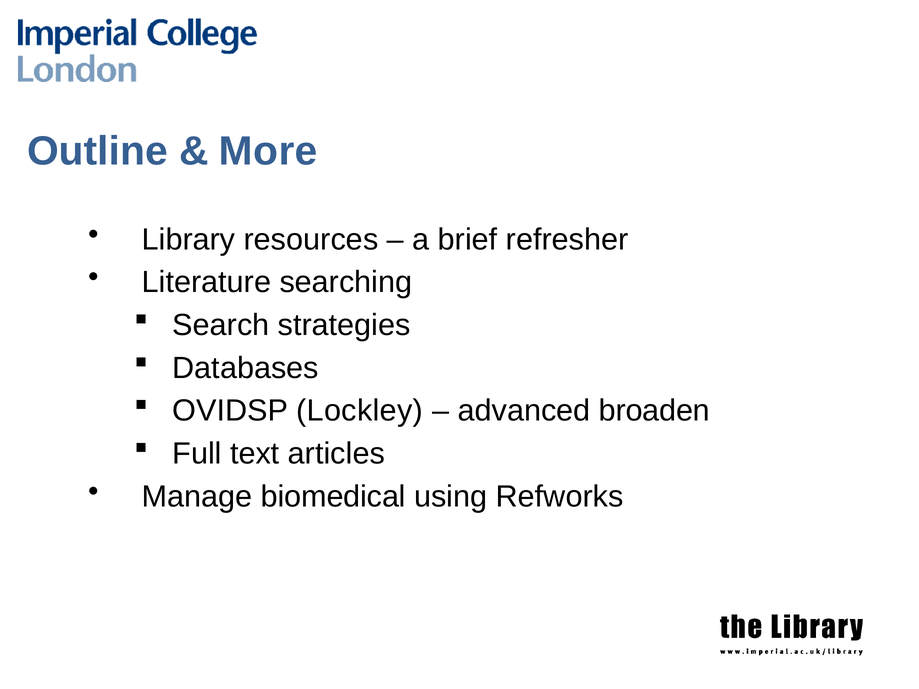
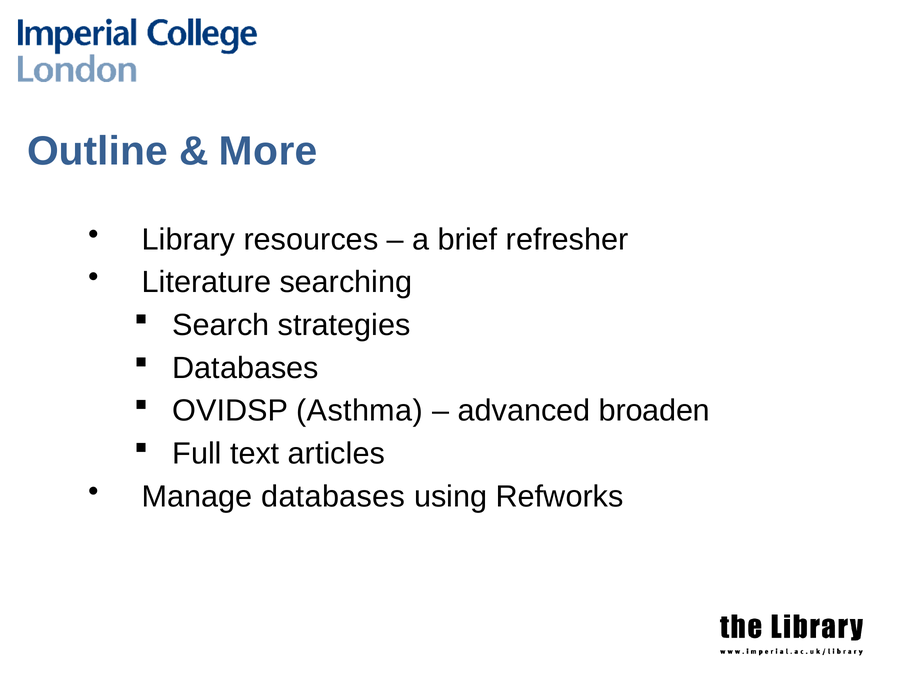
Lockley: Lockley -> Asthma
Manage biomedical: biomedical -> databases
